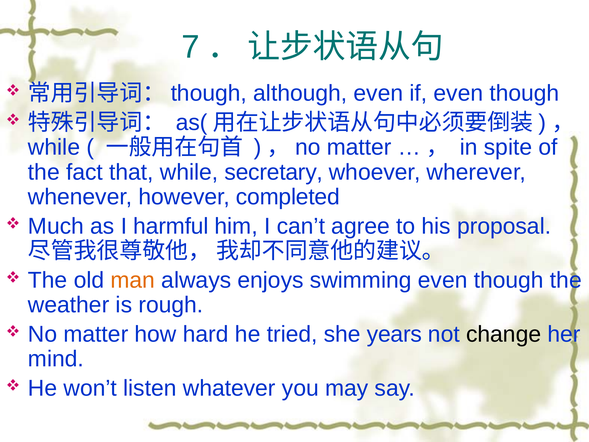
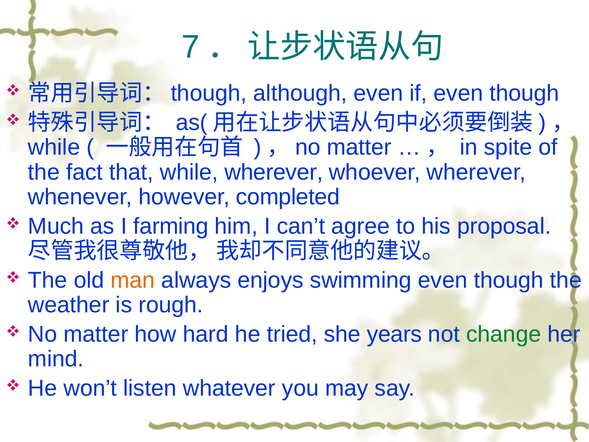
while secretary: secretary -> wherever
harmful: harmful -> farming
change colour: black -> green
